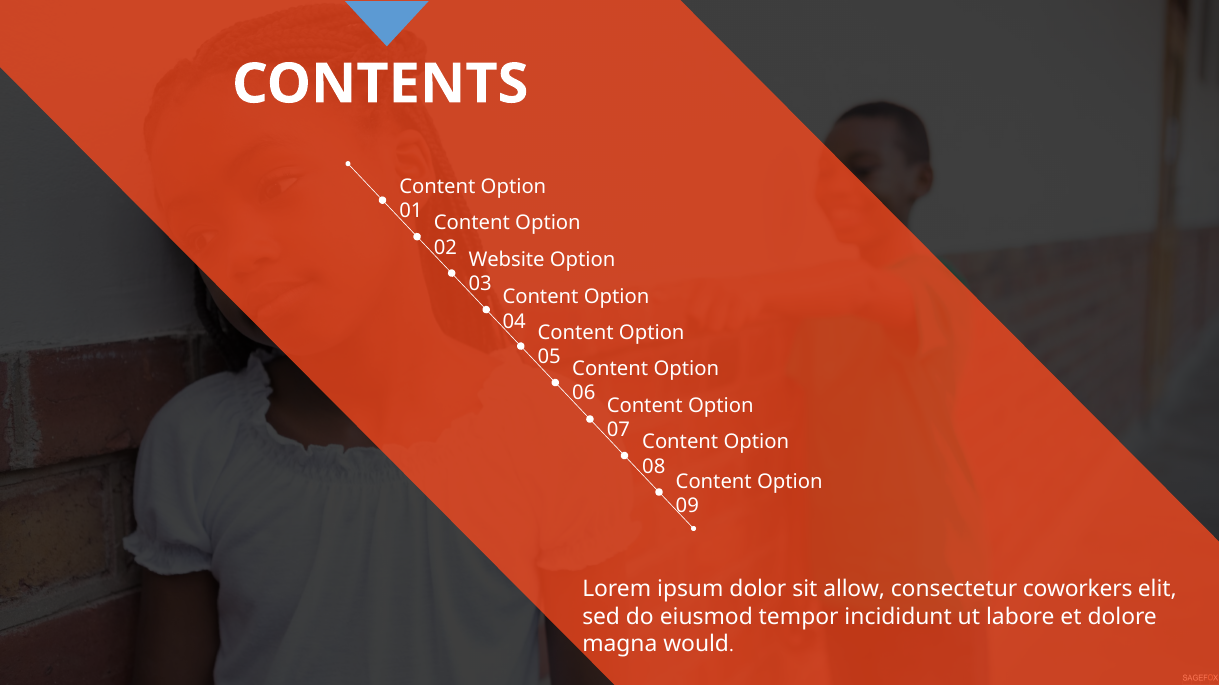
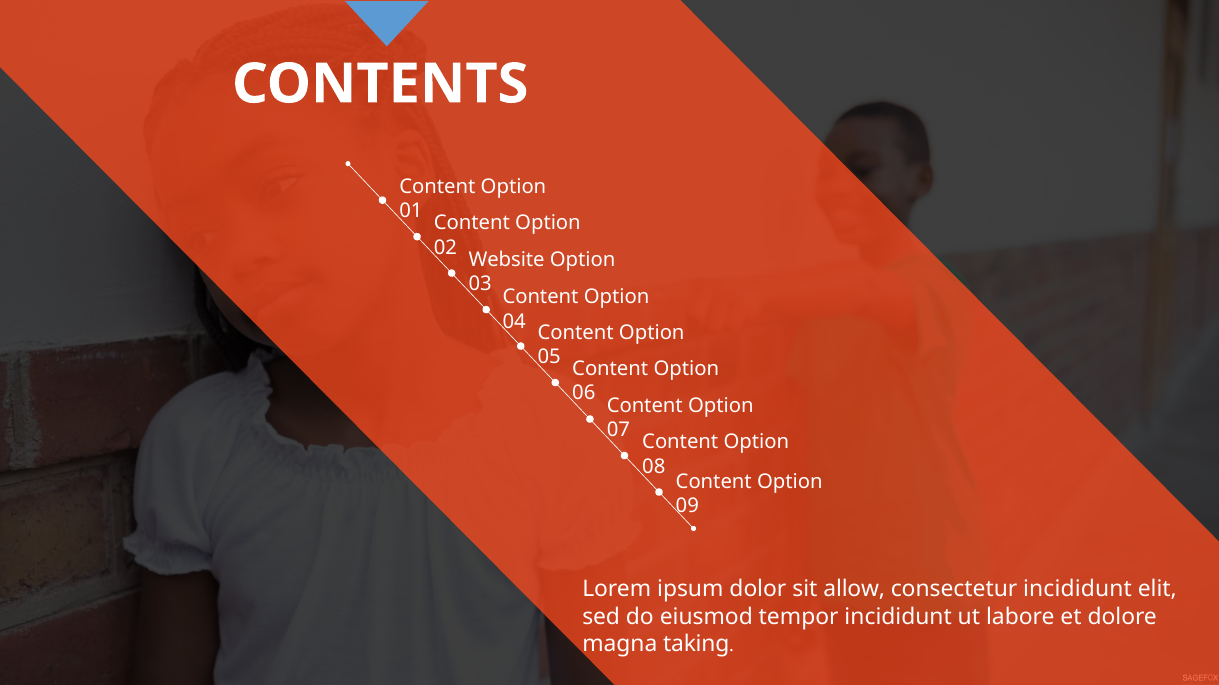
consectetur coworkers: coworkers -> incididunt
would: would -> taking
